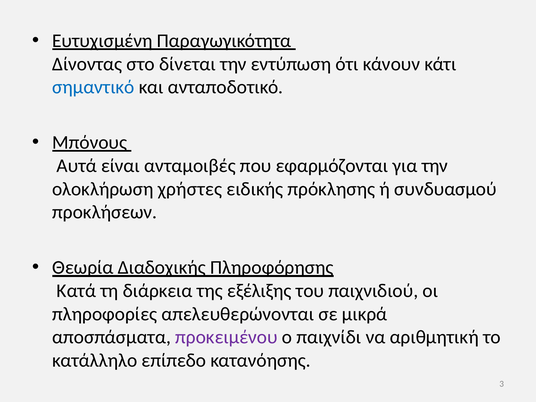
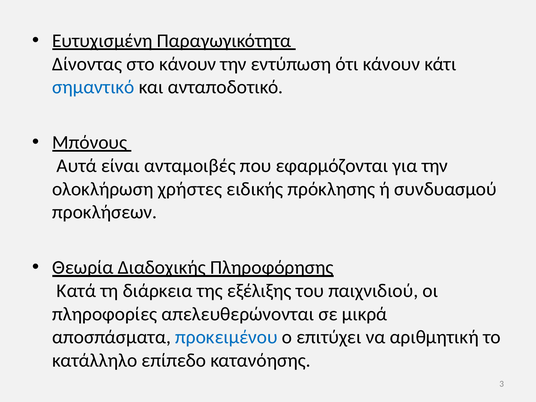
στο δίνεται: δίνεται -> κάνουν
προκειμένου colour: purple -> blue
παιχνίδι: παιχνίδι -> επιτύχει
